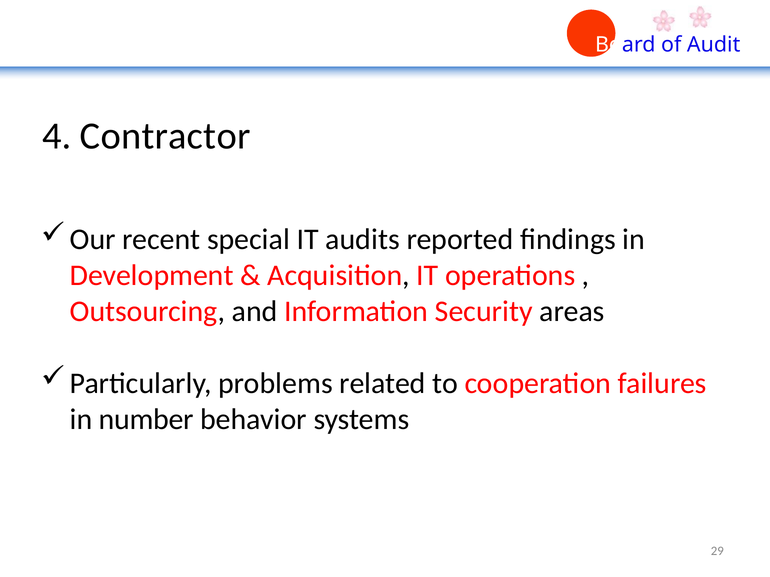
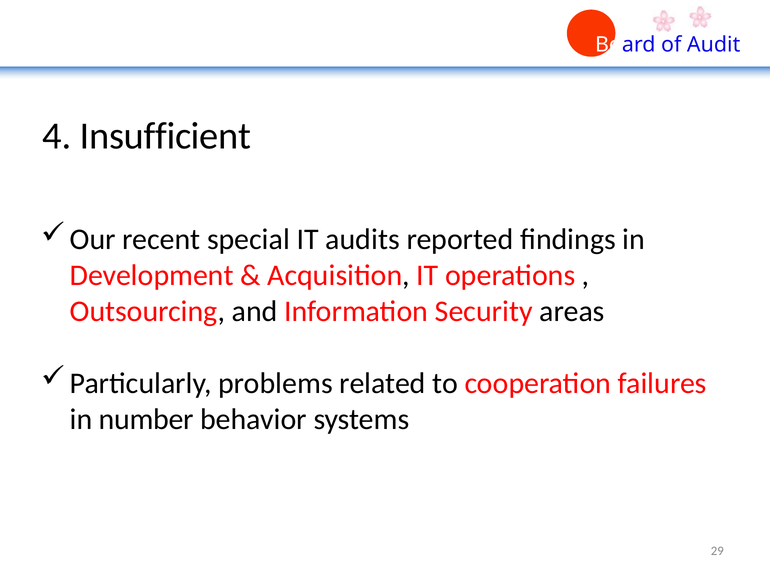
Contractor: Contractor -> Insufficient
